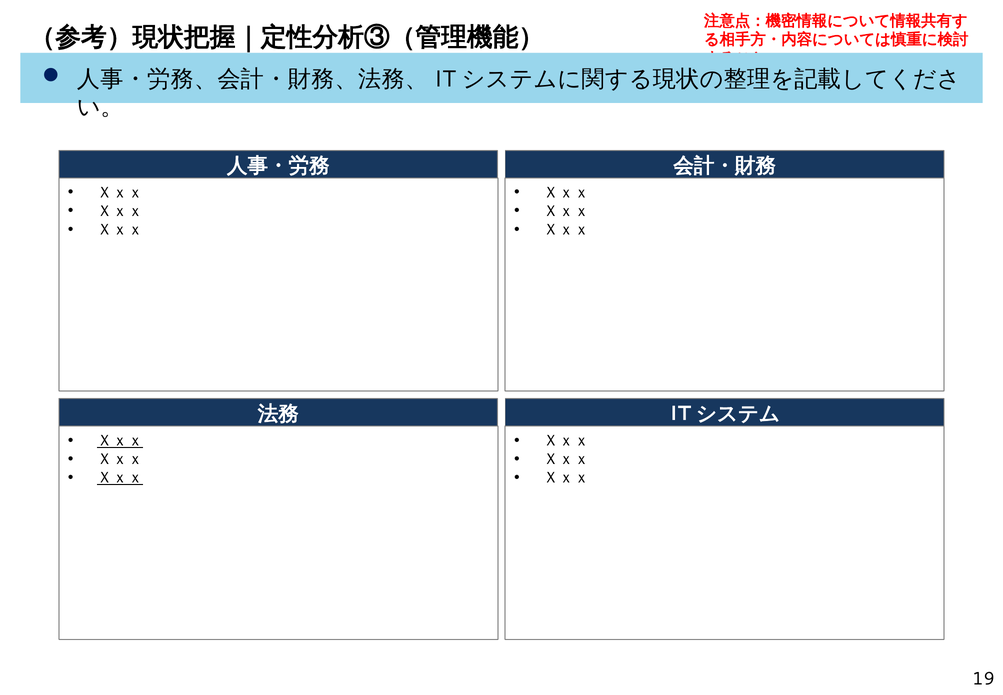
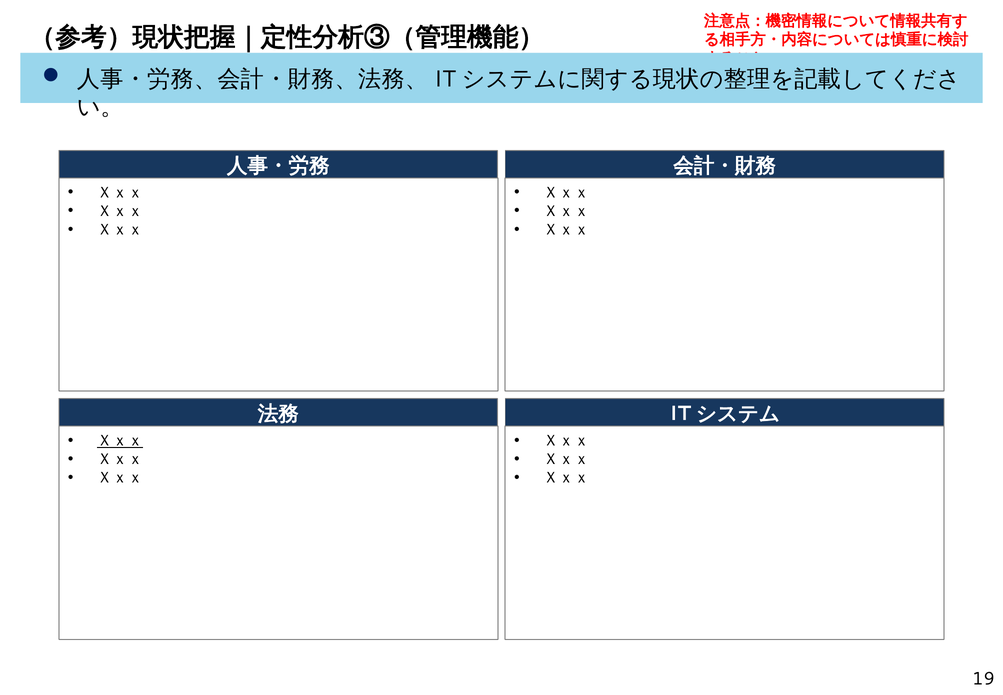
Ｘｘｘ at (120, 477) underline: present -> none
